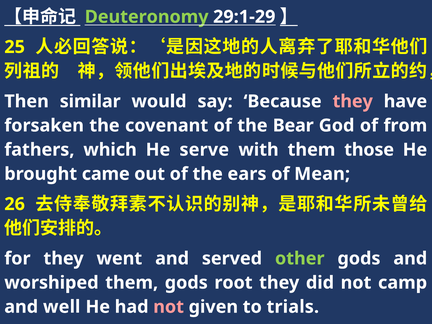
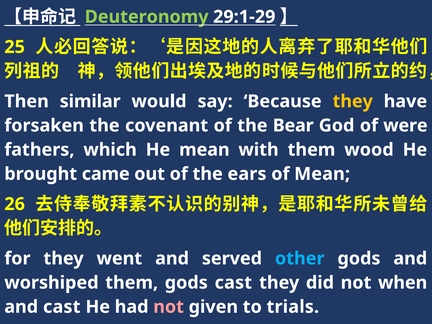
they at (353, 101) colour: pink -> yellow
from: from -> were
He serve: serve -> mean
those: those -> wood
other colour: light green -> light blue
gods root: root -> cast
camp: camp -> when
and well: well -> cast
